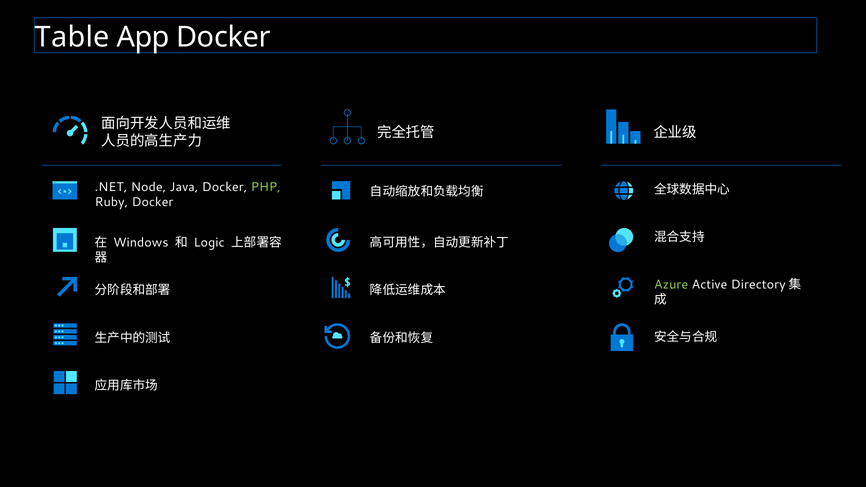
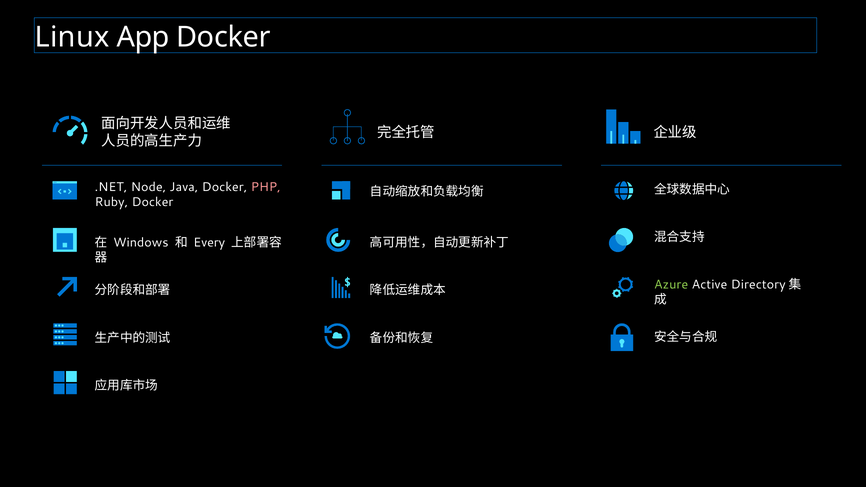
Table: Table -> Linux
PHP colour: light green -> pink
Logic: Logic -> Every
